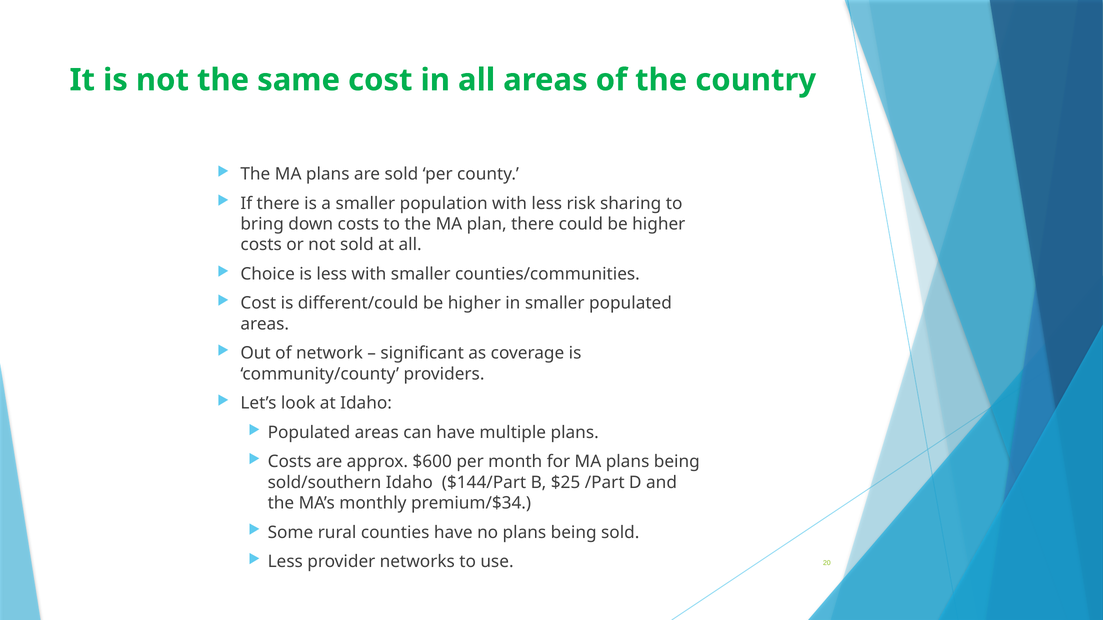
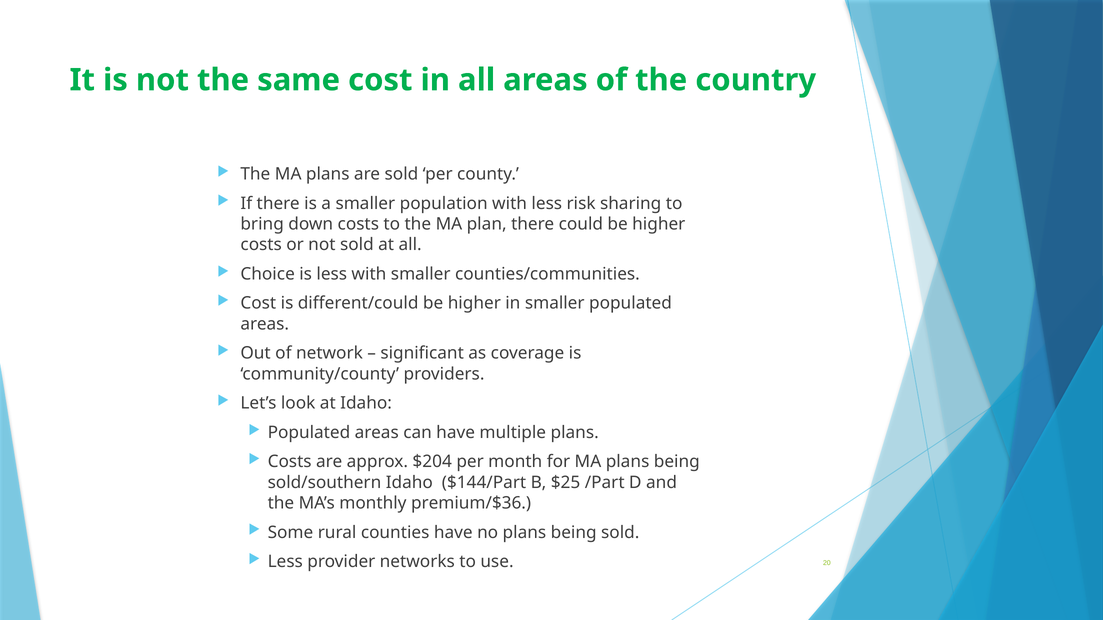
$600: $600 -> $204
premium/$34: premium/$34 -> premium/$36
